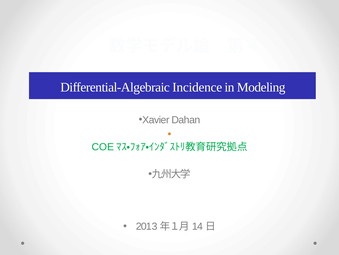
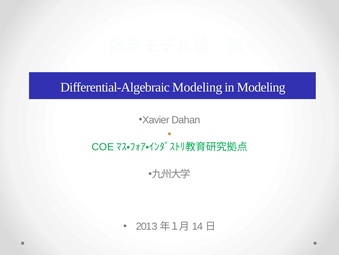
Differential-Algebraic Incidence: Incidence -> Modeling
